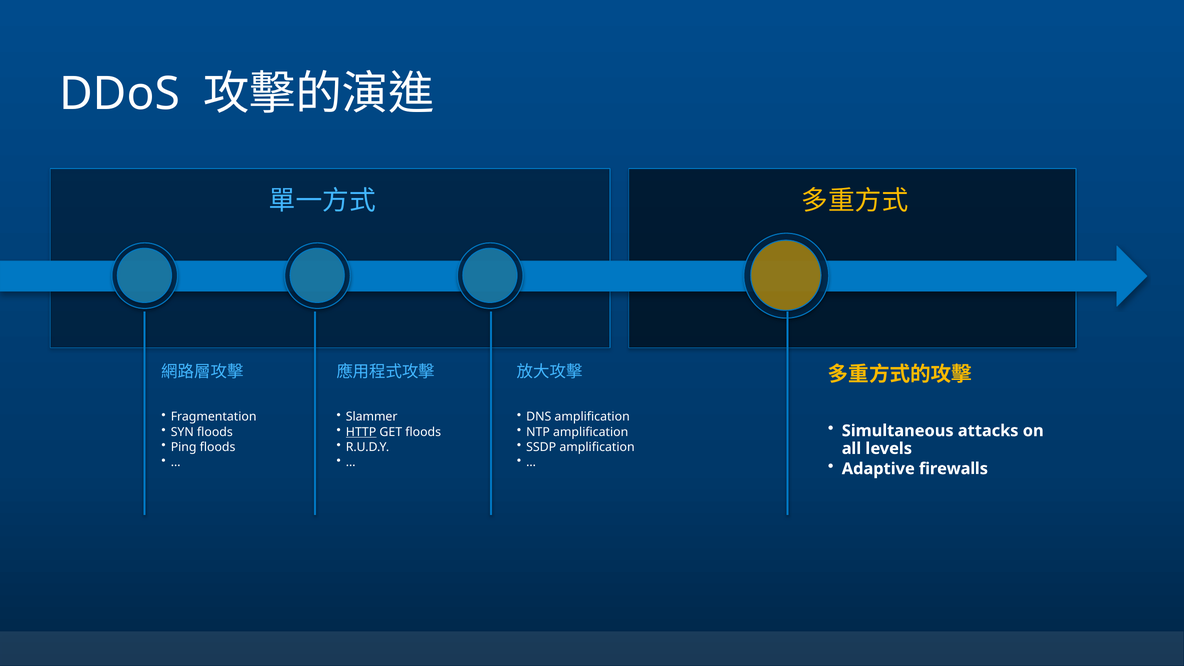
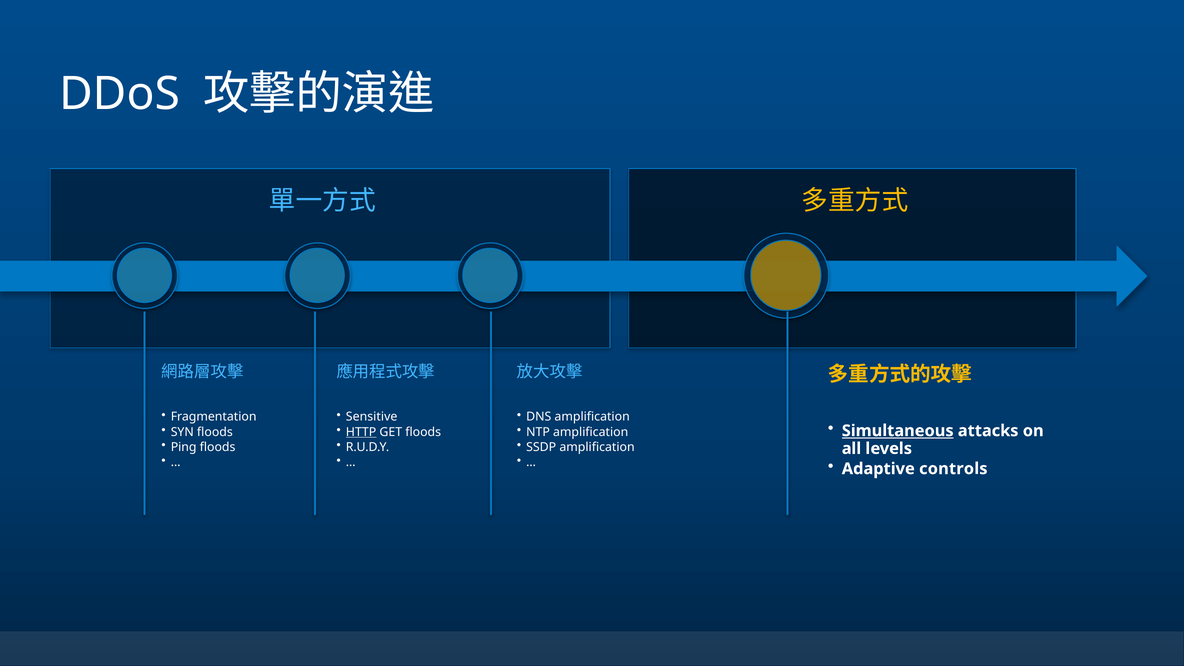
Slammer: Slammer -> Sensitive
Simultaneous underline: none -> present
firewalls: firewalls -> controls
